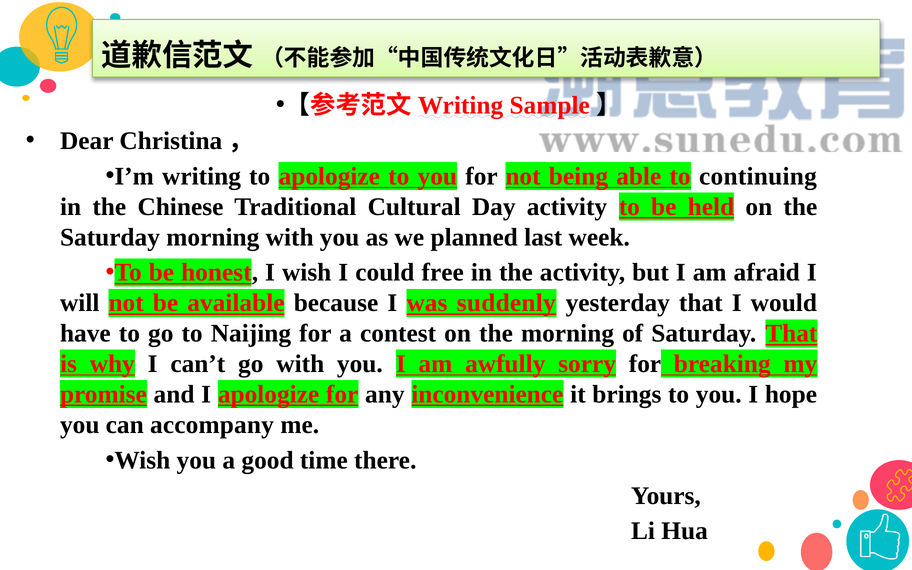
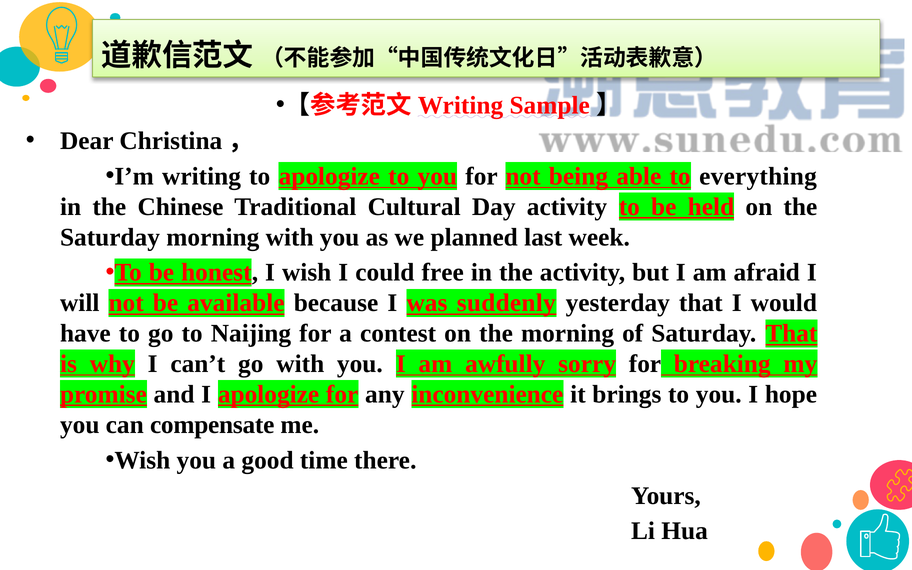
continuing: continuing -> everything
accompany: accompany -> compensate
